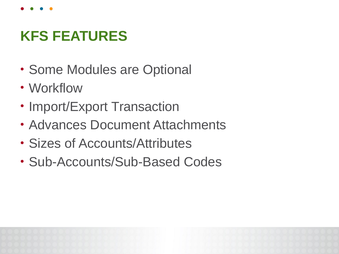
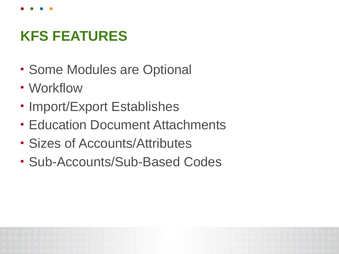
Transaction: Transaction -> Establishes
Advances: Advances -> Education
